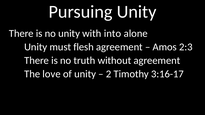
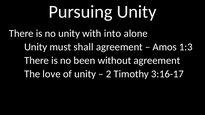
flesh: flesh -> shall
2:3: 2:3 -> 1:3
truth: truth -> been
